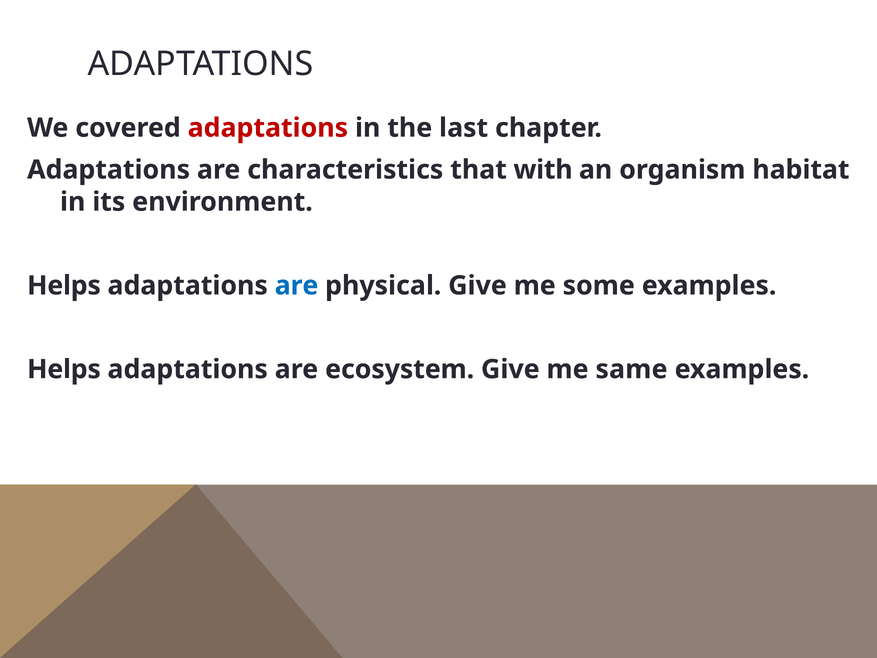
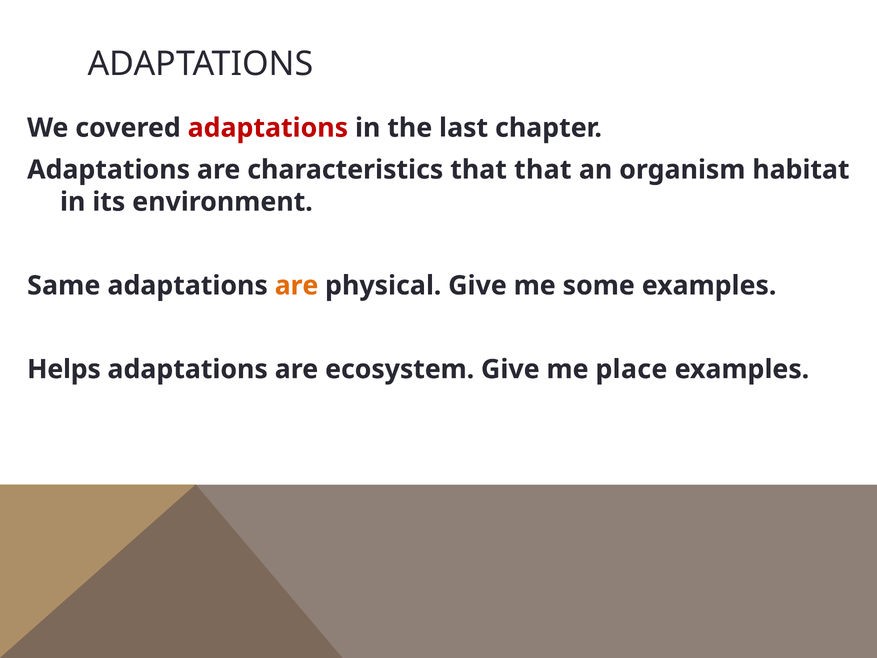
that with: with -> that
Helps at (64, 286): Helps -> Same
are at (297, 286) colour: blue -> orange
same: same -> place
